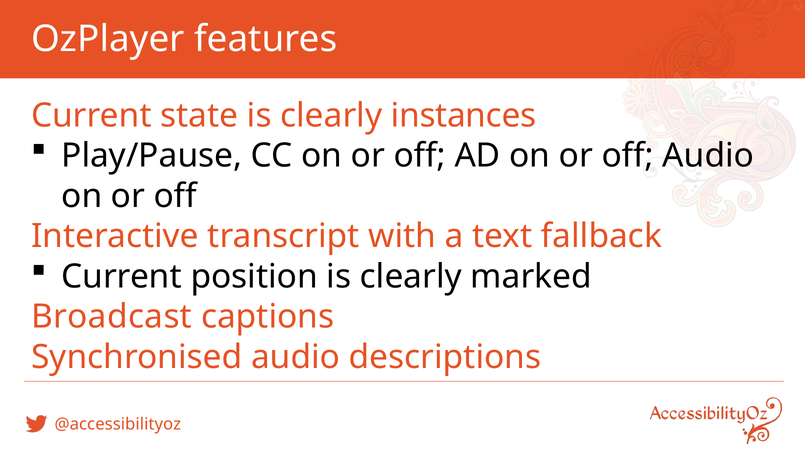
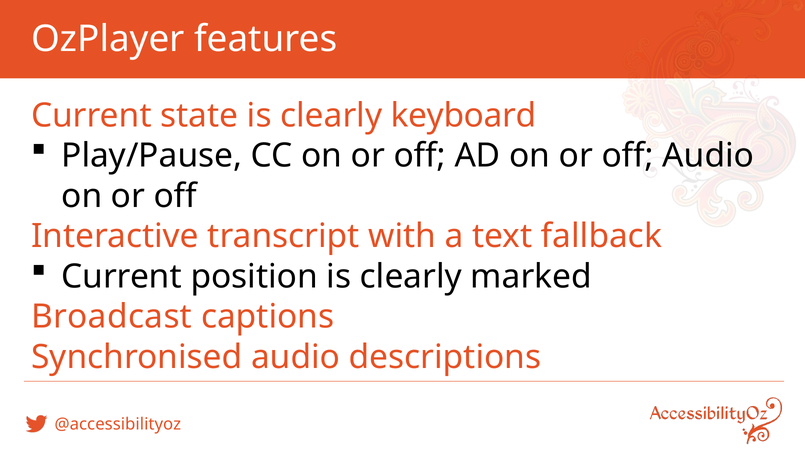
instances: instances -> keyboard
